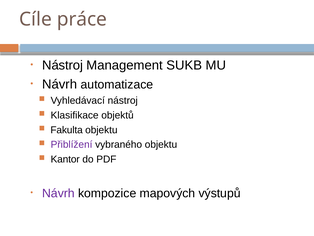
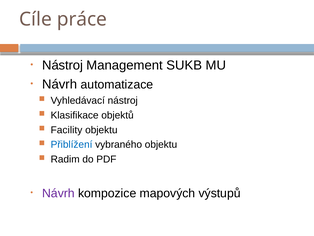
Fakulta: Fakulta -> Facility
Přiblížení colour: purple -> blue
Kantor: Kantor -> Radim
